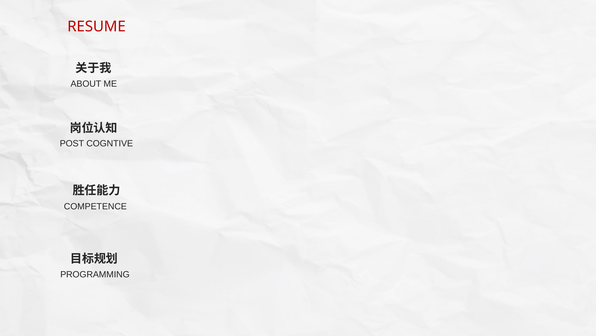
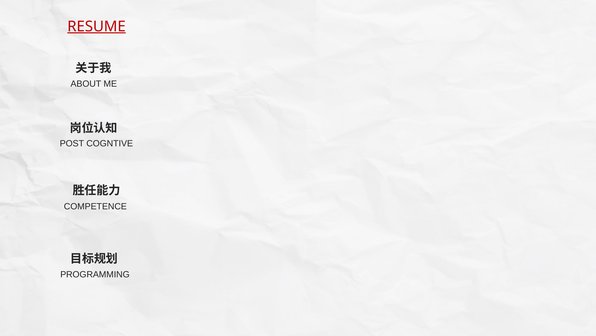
RESUME underline: none -> present
